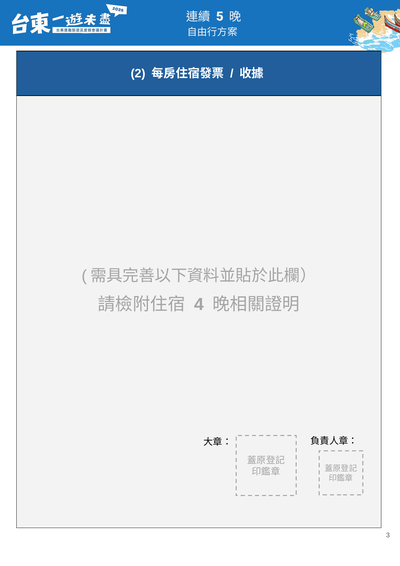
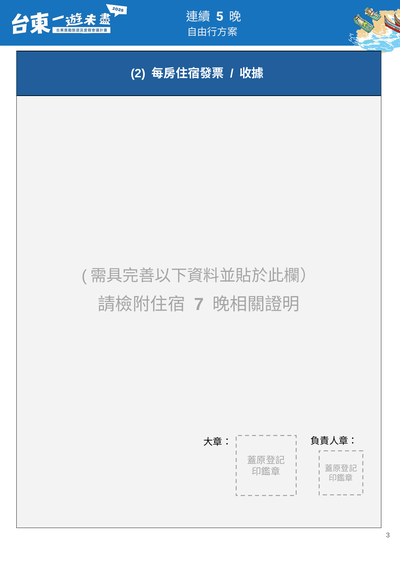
4: 4 -> 7
